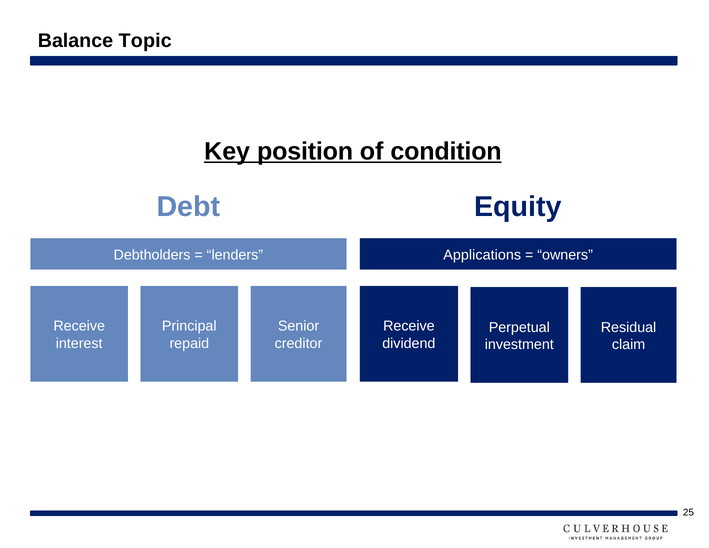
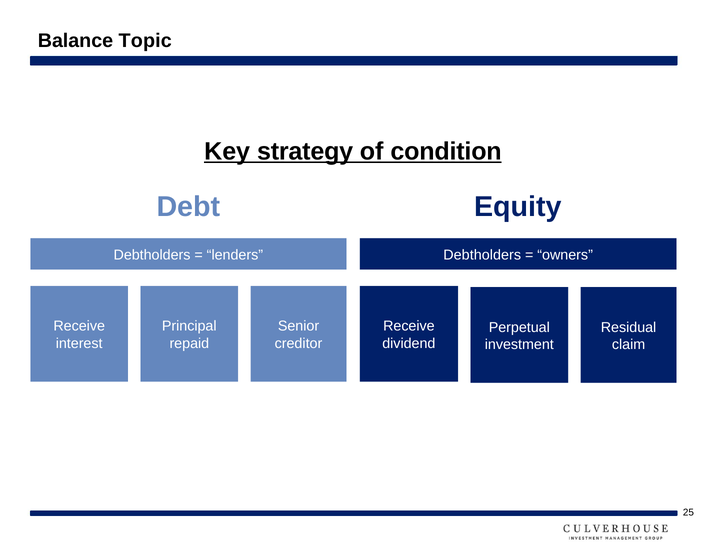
position: position -> strategy
lenders Applications: Applications -> Debtholders
